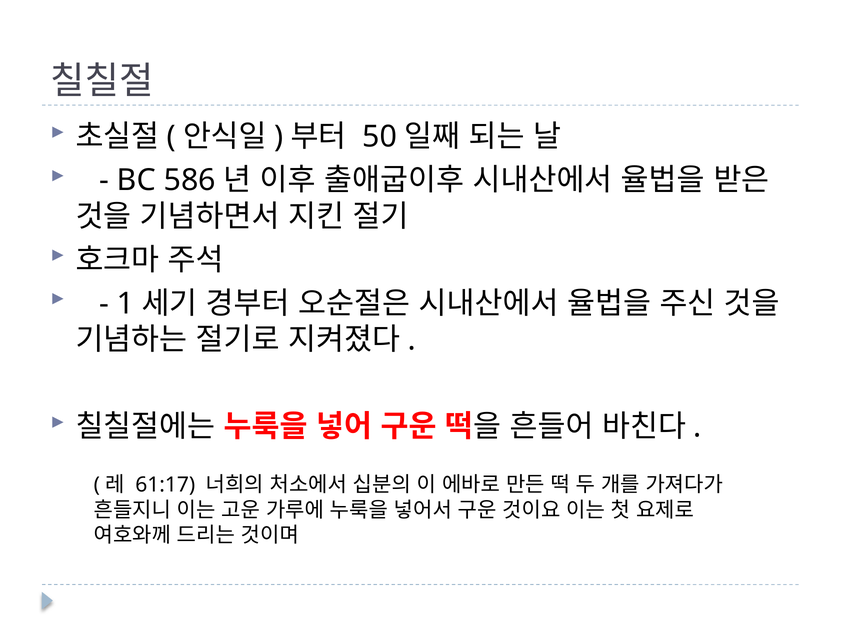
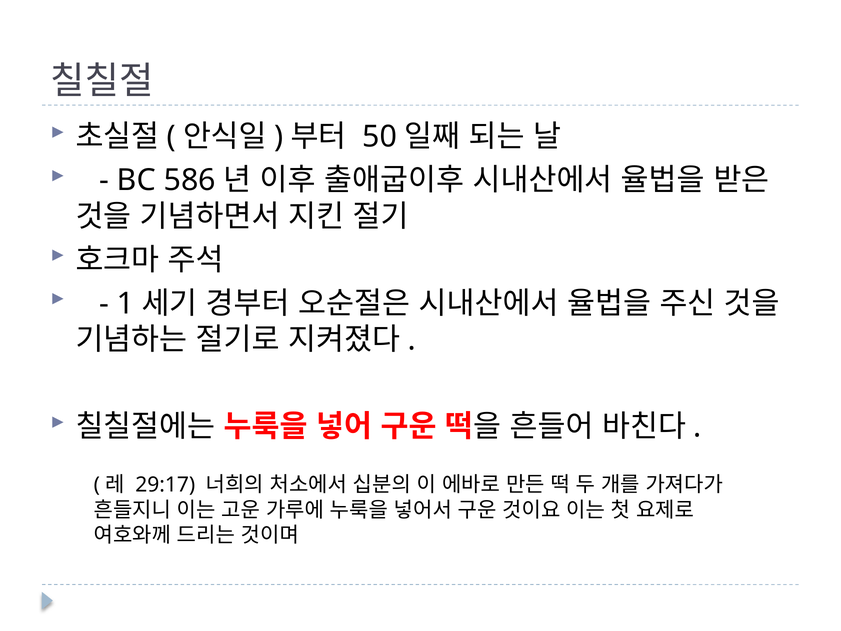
61:17: 61:17 -> 29:17
